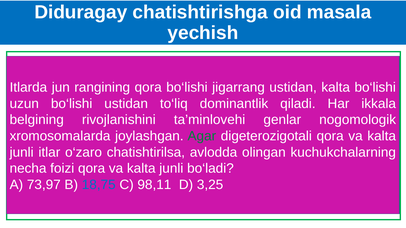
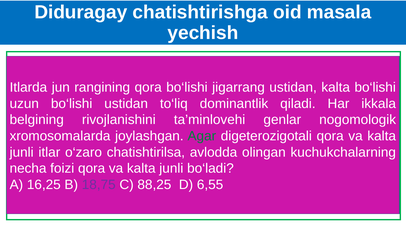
73,97: 73,97 -> 16,25
18,75 colour: blue -> purple
98,11: 98,11 -> 88,25
3,25: 3,25 -> 6,55
